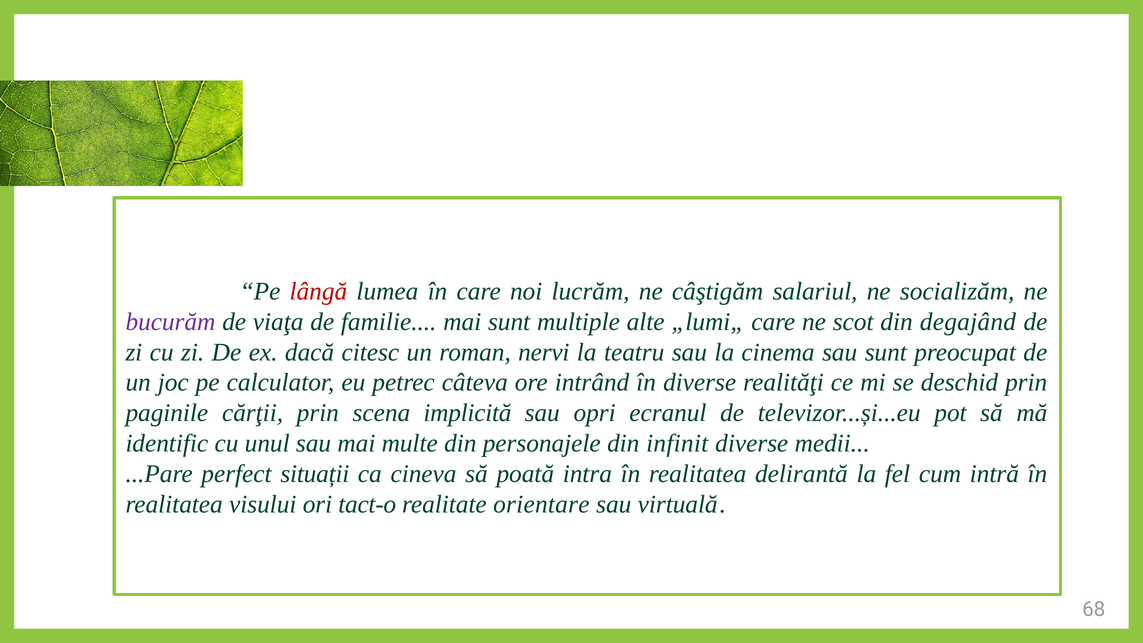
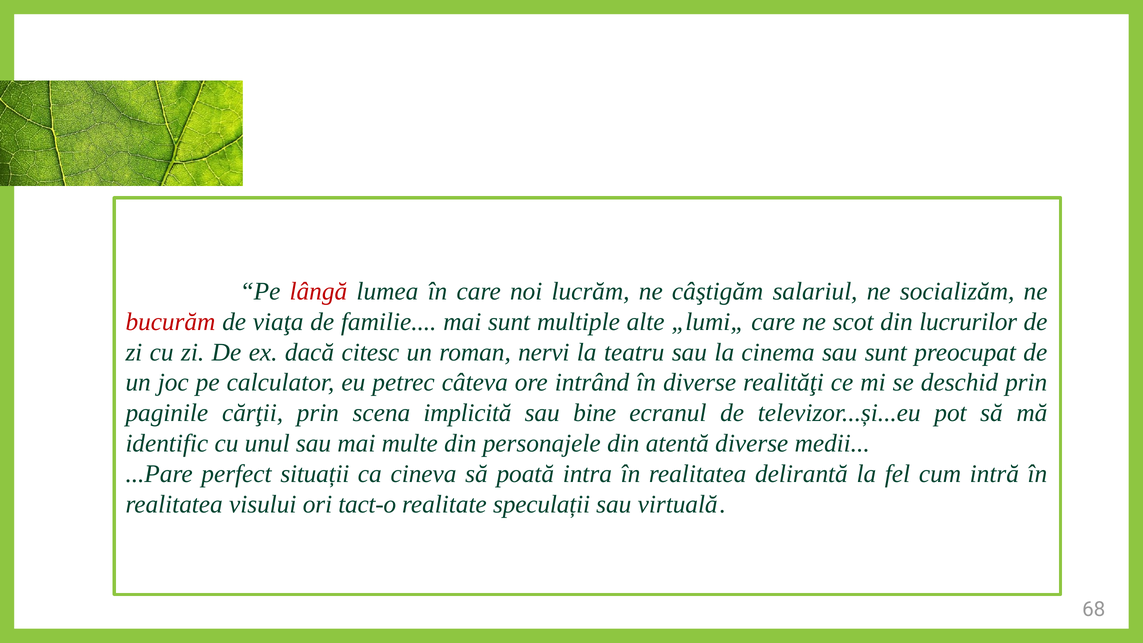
bucurăm colour: purple -> red
degajând: degajând -> lucrurilor
opri: opri -> bine
infinit: infinit -> atentă
orientare: orientare -> speculații
